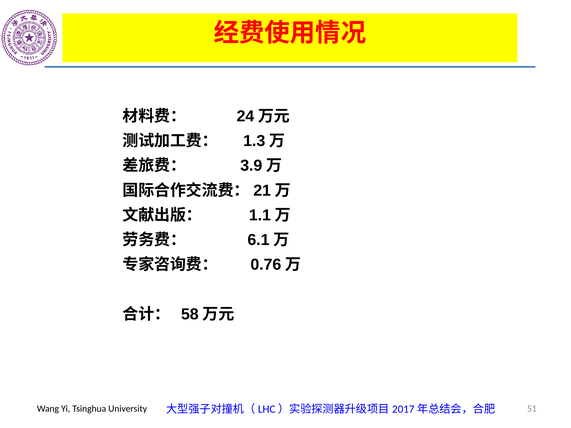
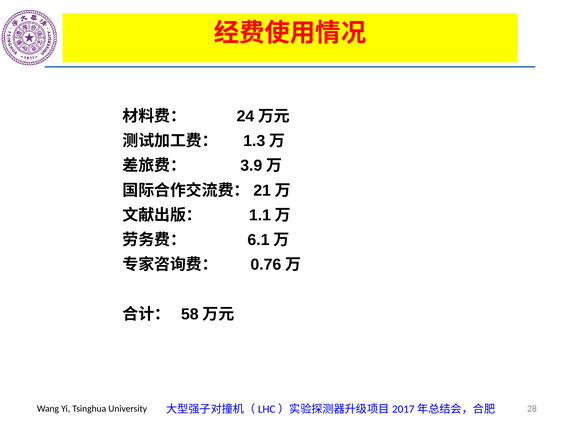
51: 51 -> 28
